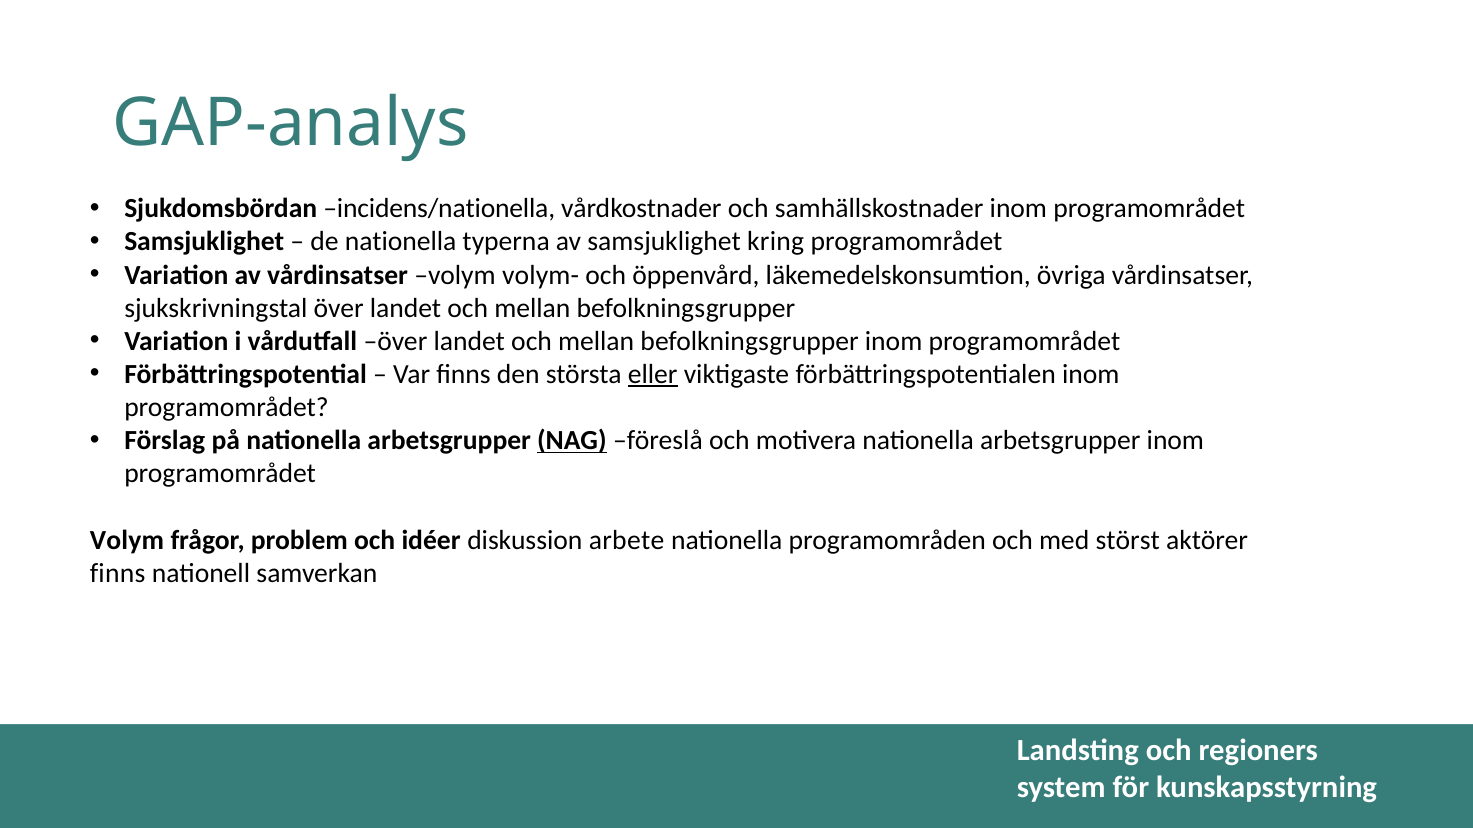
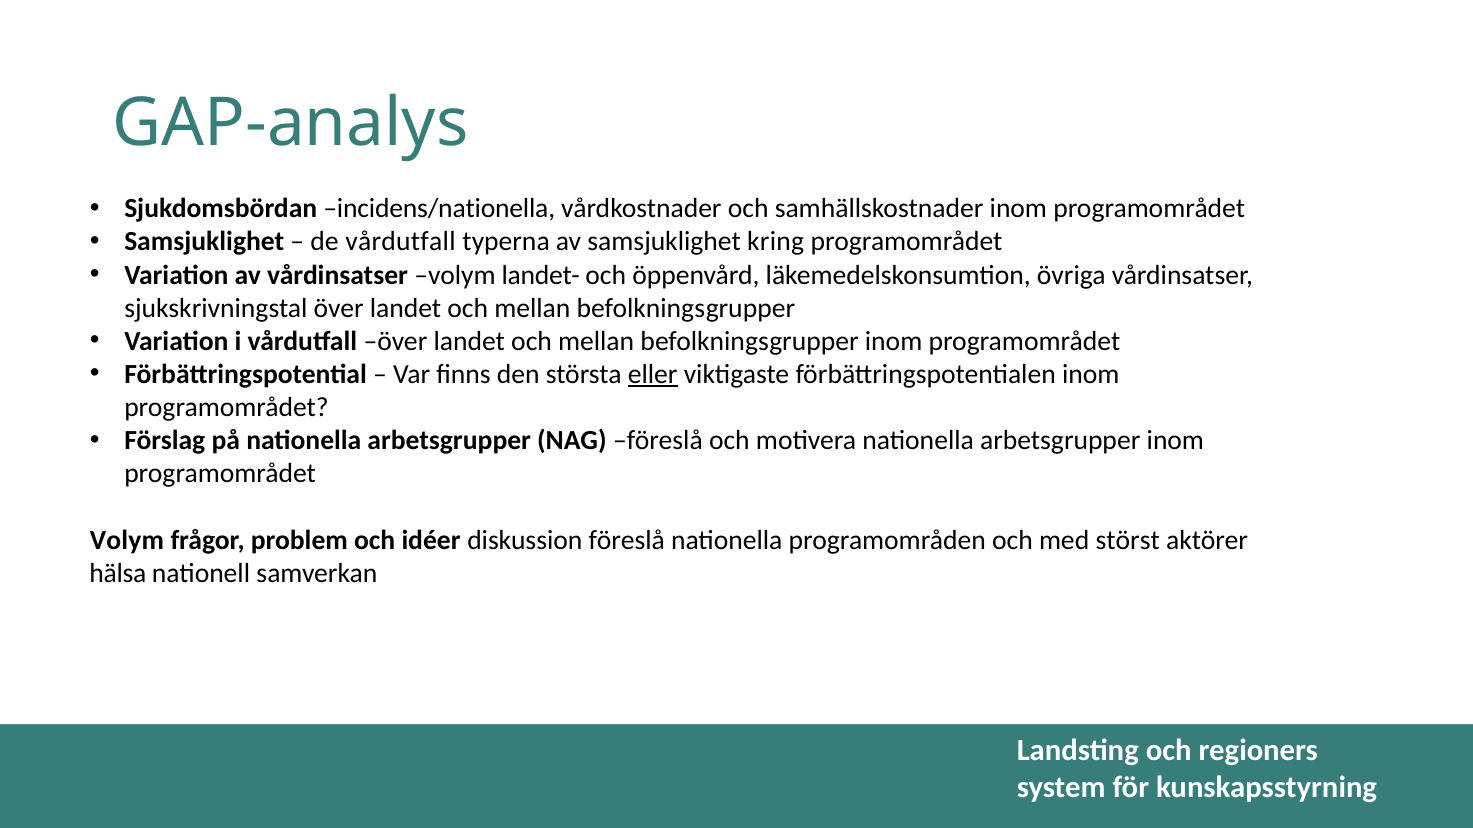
de nationella: nationella -> vårdutfall
volym-: volym- -> landet-
NAG underline: present -> none
diskussion arbete: arbete -> föreslå
finns at (118, 573): finns -> hälsa
